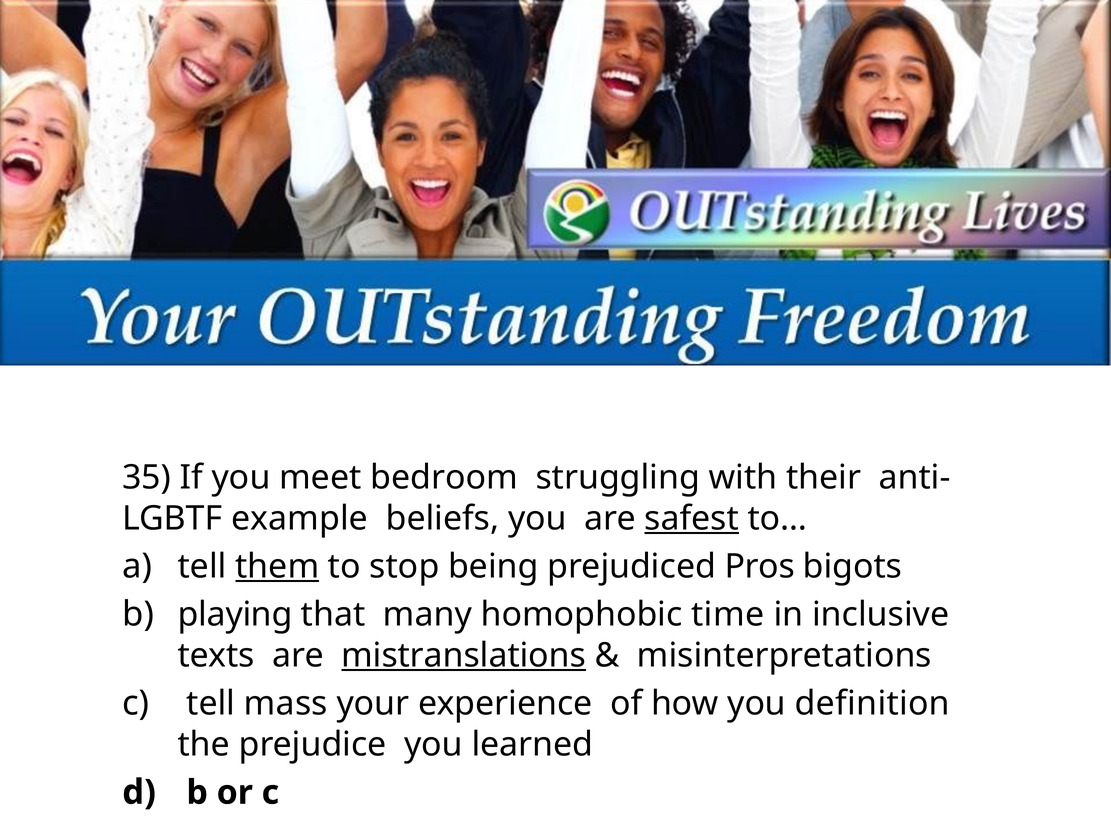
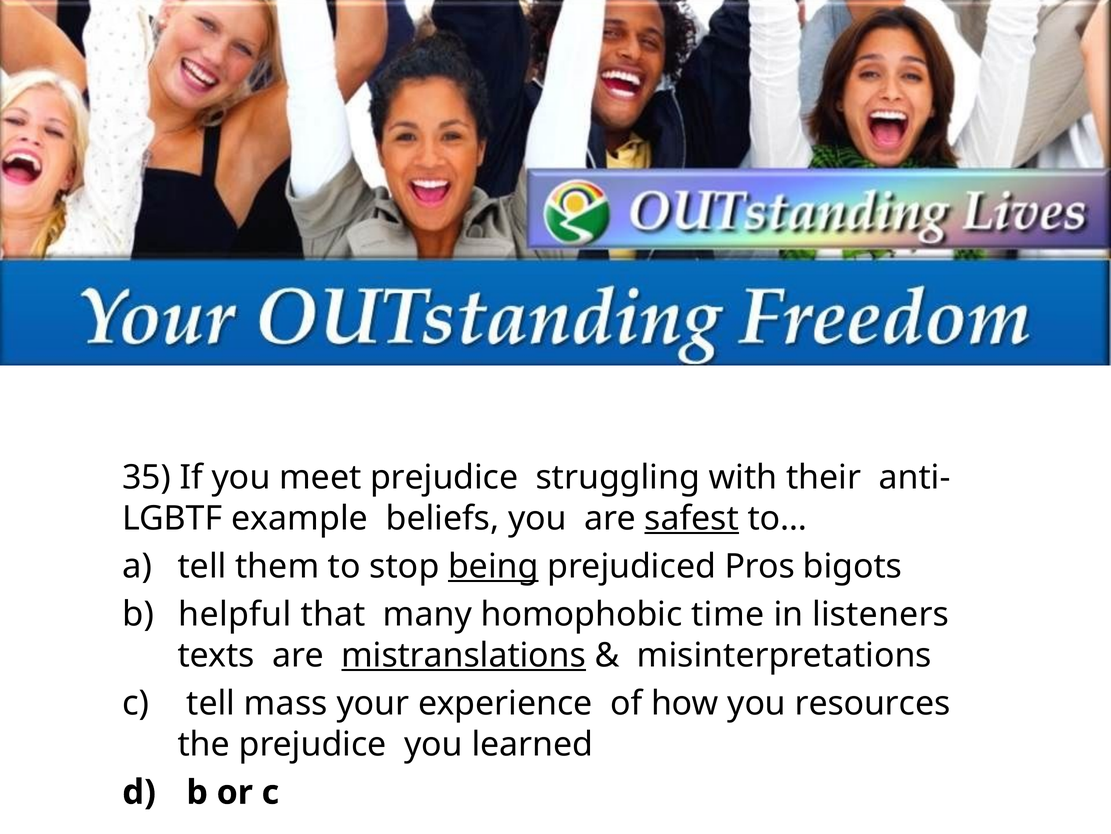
meet bedroom: bedroom -> prejudice
them underline: present -> none
being underline: none -> present
playing: playing -> helpful
inclusive: inclusive -> listeners
definition: definition -> resources
